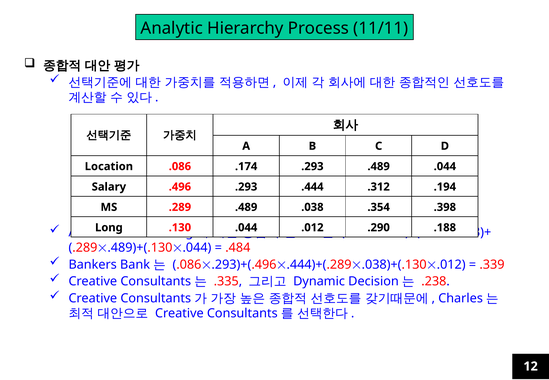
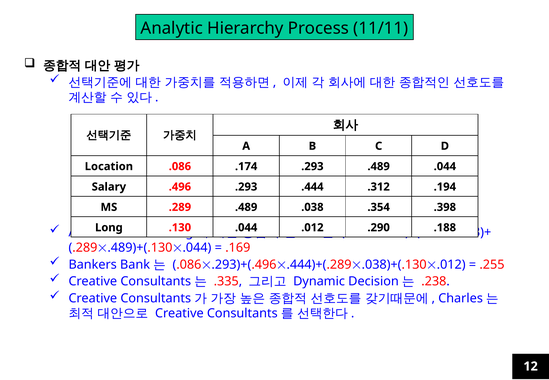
.484: .484 -> .169
.339: .339 -> .255
